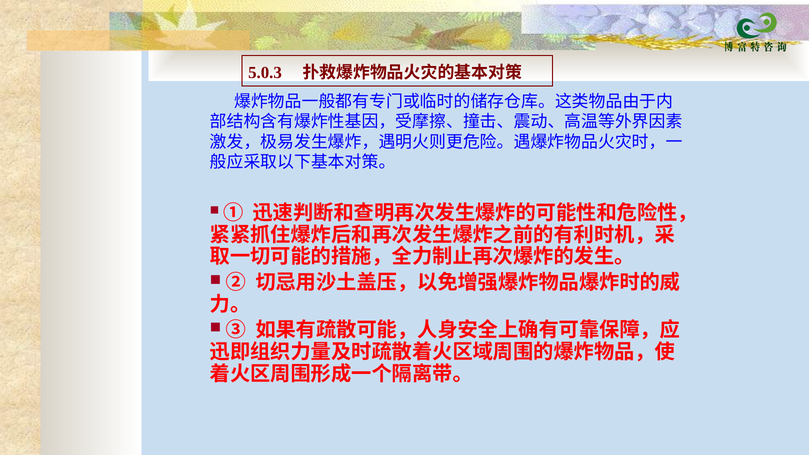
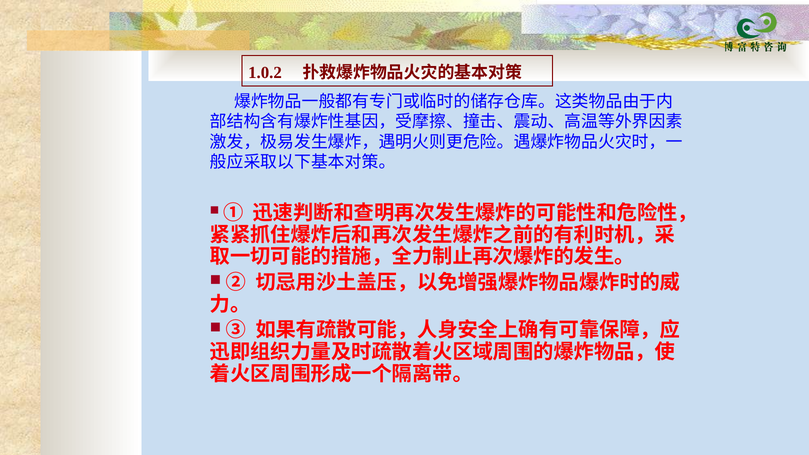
5.0.3: 5.0.3 -> 1.0.2
